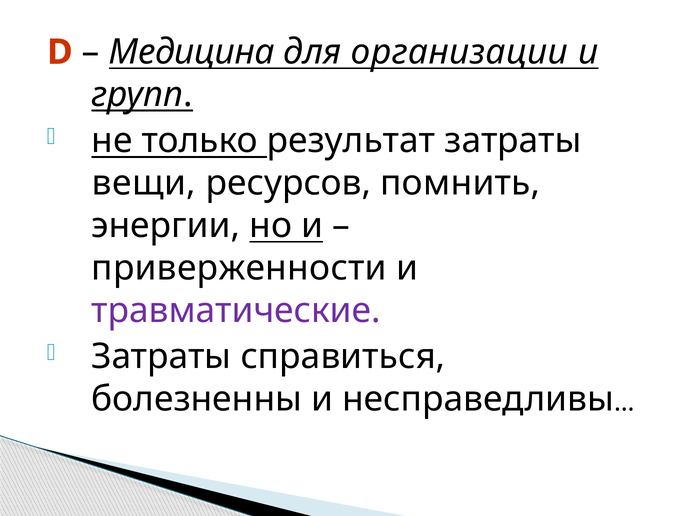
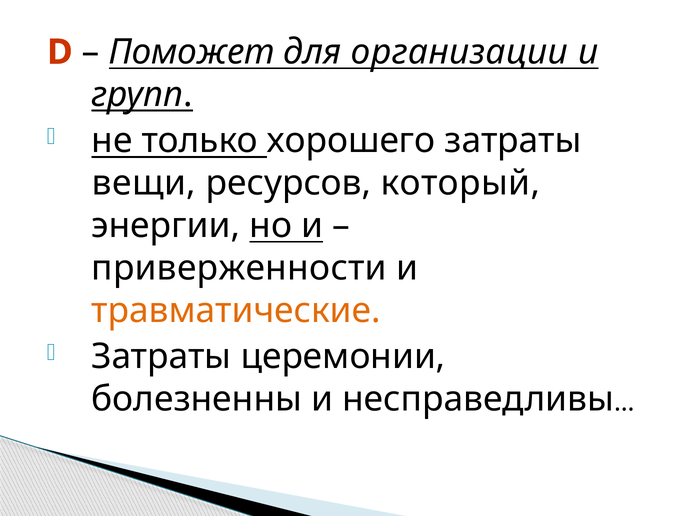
Медицина: Медицина -> Поможет
результат: результат -> хорошего
помнить: помнить -> который
травматические colour: purple -> orange
справиться: справиться -> церемонии
